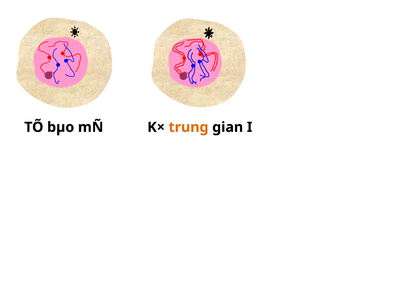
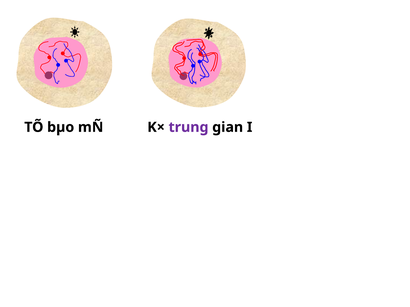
trung colour: orange -> purple
